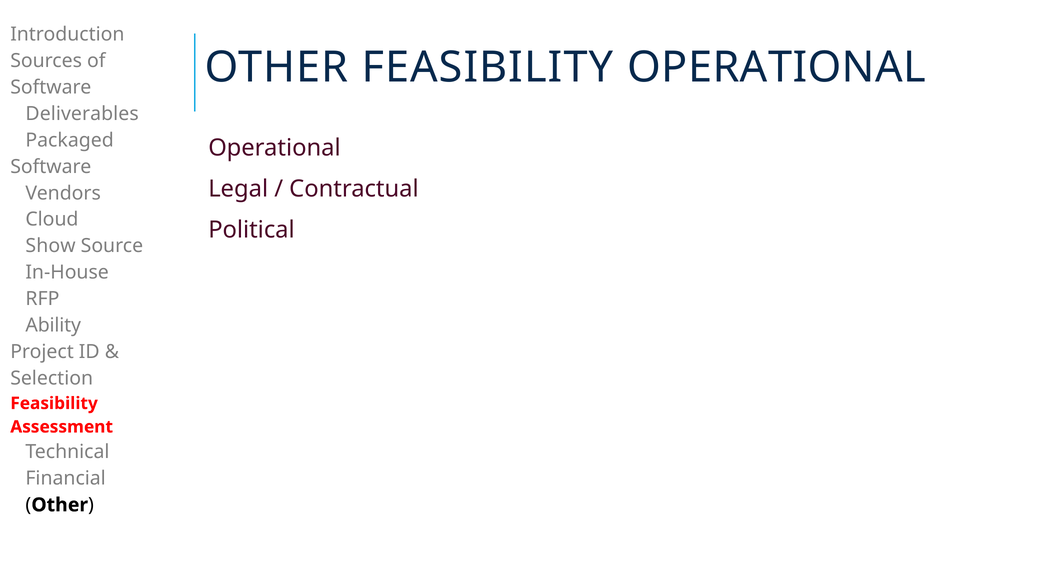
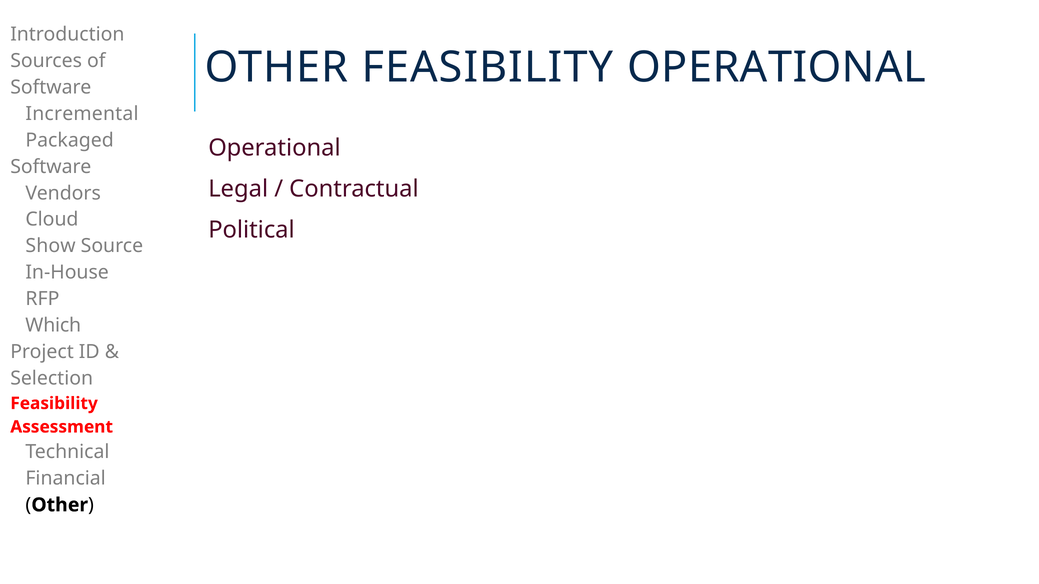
Deliverables: Deliverables -> Incremental
Ability: Ability -> Which
